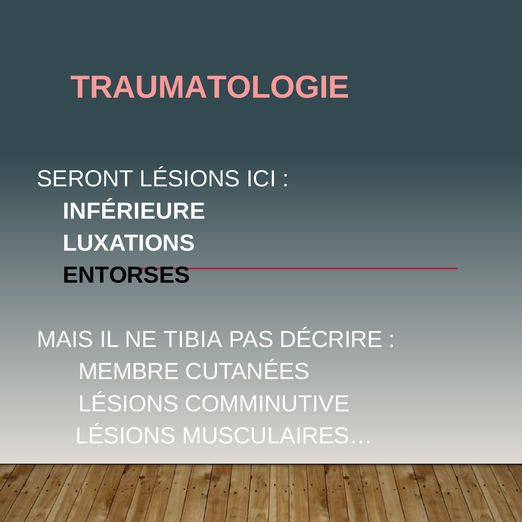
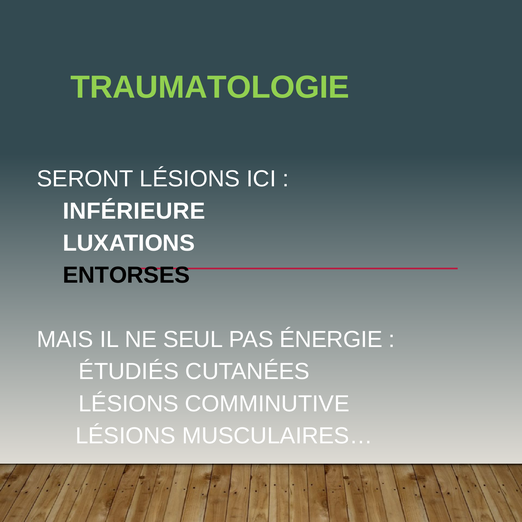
TRAUMATOLOGIE colour: pink -> light green
TIBIA: TIBIA -> SEUL
DÉCRIRE: DÉCRIRE -> ÉNERGIE
MEMBRE: MEMBRE -> ÉTUDIÉS
